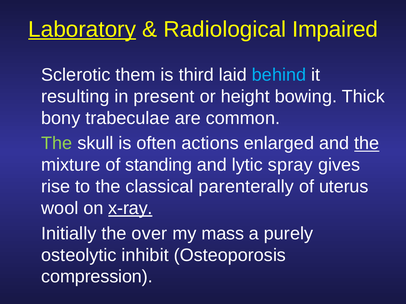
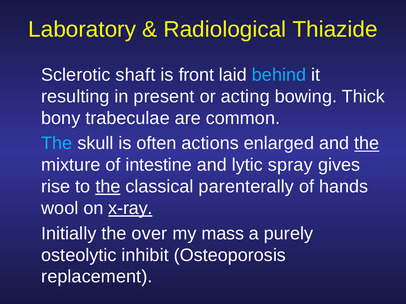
Laboratory underline: present -> none
Impaired: Impaired -> Thiazide
them: them -> shaft
third: third -> front
height: height -> acting
The at (57, 144) colour: light green -> light blue
standing: standing -> intestine
the at (108, 187) underline: none -> present
uterus: uterus -> hands
compression: compression -> replacement
